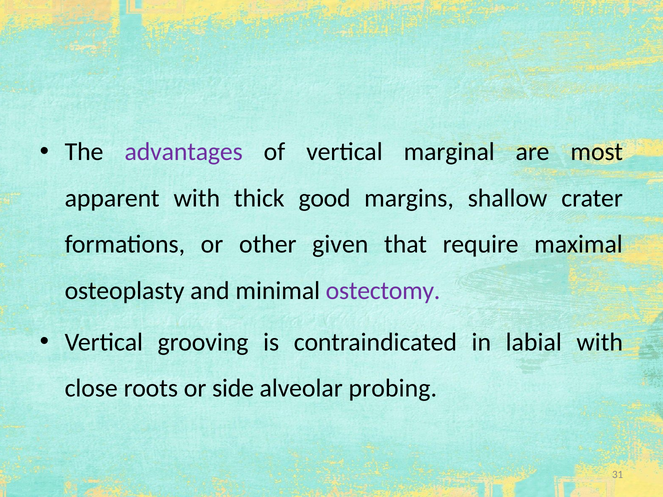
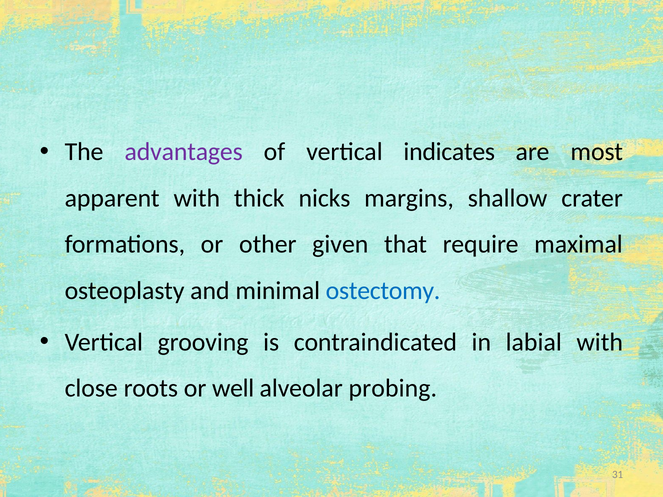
marginal: marginal -> indicates
good: good -> nicks
ostectomy colour: purple -> blue
side: side -> well
